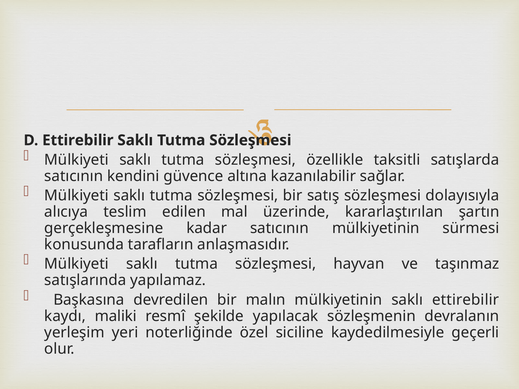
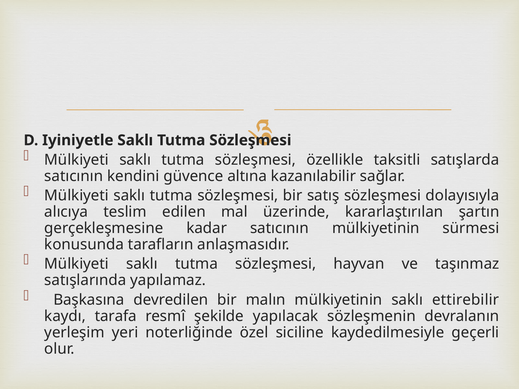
D Ettirebilir: Ettirebilir -> Iyiniyetle
maliki: maliki -> tarafa
